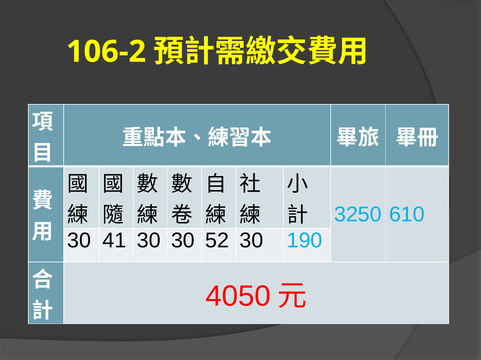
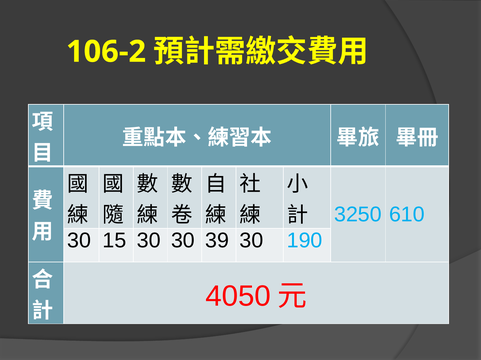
41: 41 -> 15
52: 52 -> 39
